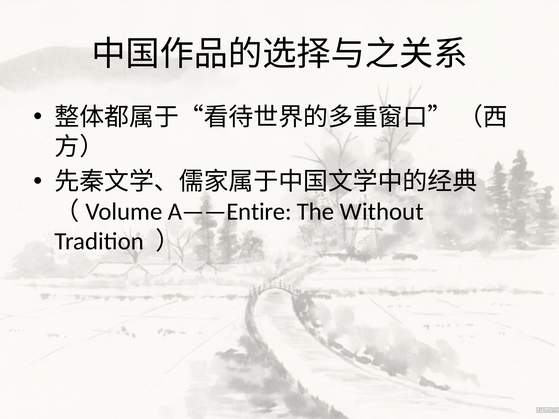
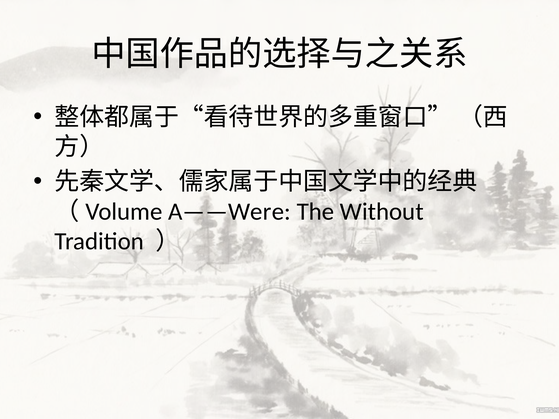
A——Entire: A——Entire -> A——Were
